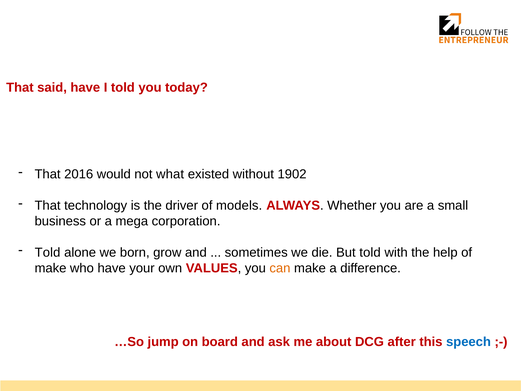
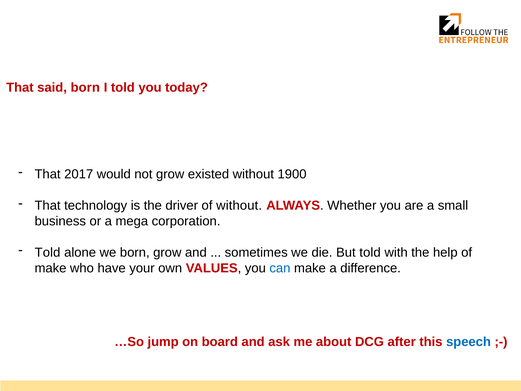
said have: have -> born
2016: 2016 -> 2017
not what: what -> grow
1902: 1902 -> 1900
of models: models -> without
can colour: orange -> blue
